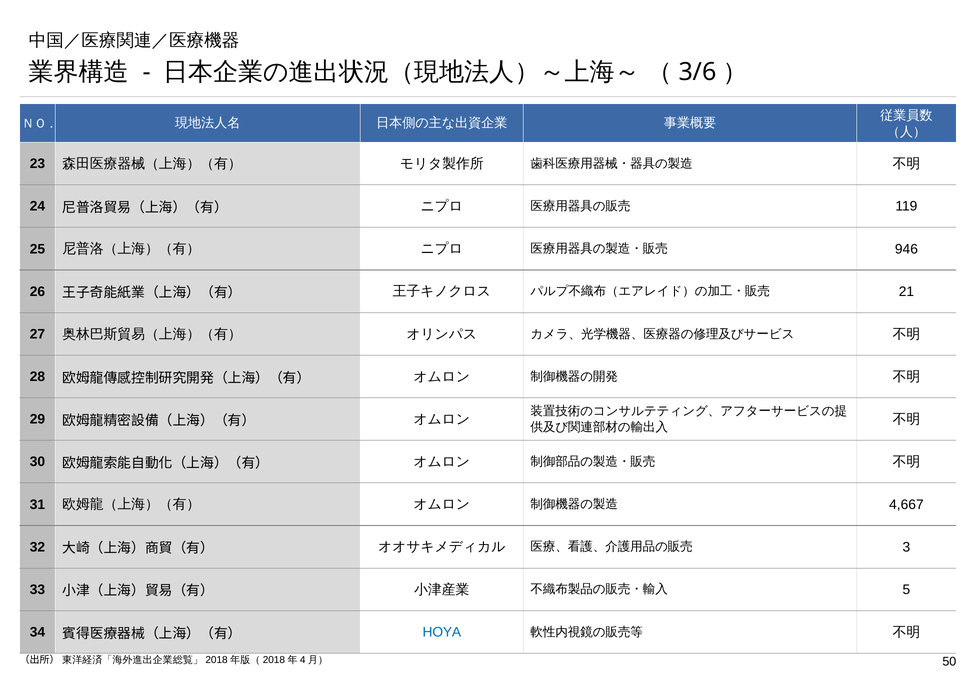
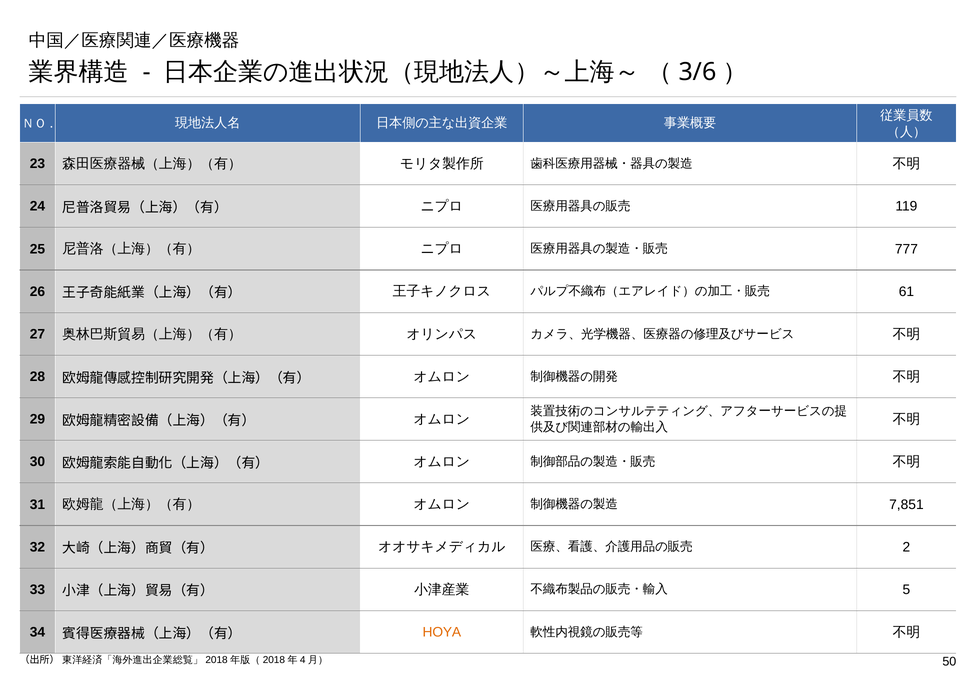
946: 946 -> 777
21: 21 -> 61
4,667: 4,667 -> 7,851
3: 3 -> 2
HOYA colour: blue -> orange
